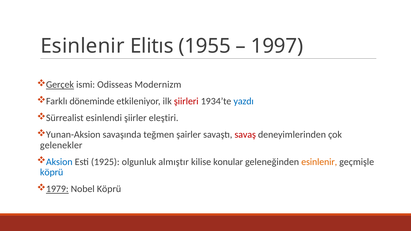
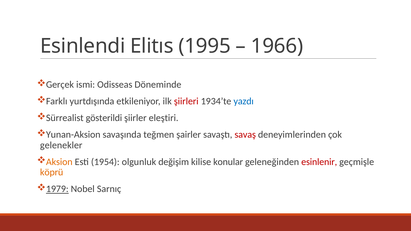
Esinlenir at (82, 46): Esinlenir -> Esinlendi
1955: 1955 -> 1995
1997: 1997 -> 1966
Gerçek underline: present -> none
Modernizm: Modernizm -> Döneminde
döneminde: döneminde -> yurtdışında
esinlendi: esinlendi -> gösterildi
Aksion colour: blue -> orange
1925: 1925 -> 1954
almıştır: almıştır -> değişim
esinlenir at (319, 162) colour: orange -> red
köprü at (52, 173) colour: blue -> orange
Nobel Köprü: Köprü -> Sarnıç
